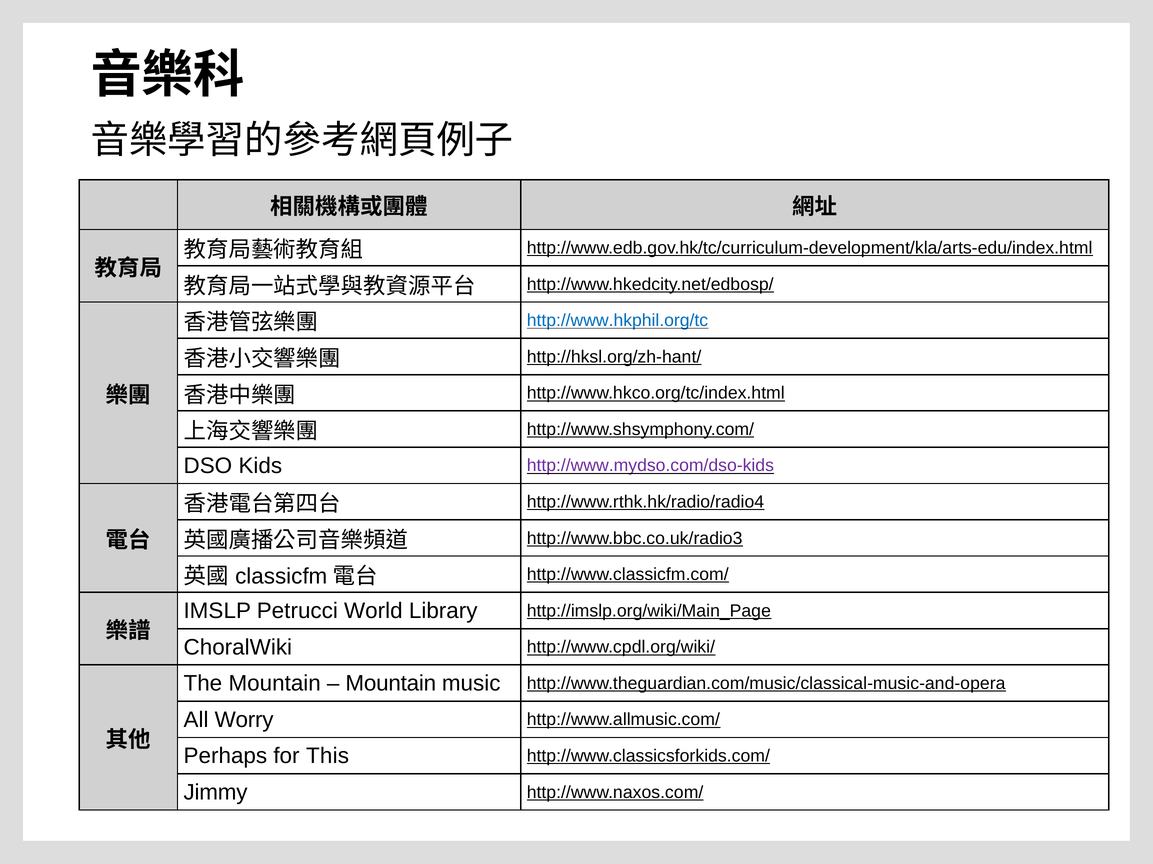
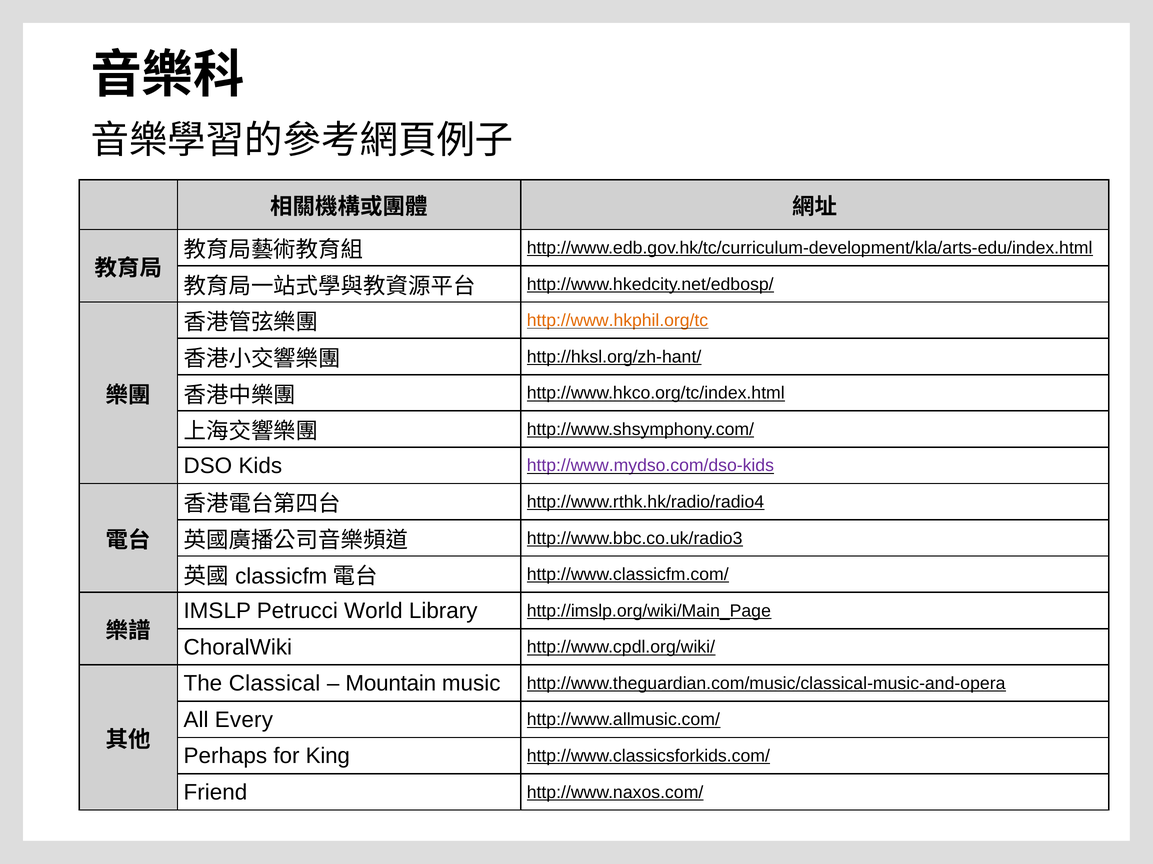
http://www.hkphil.org/tc colour: blue -> orange
The Mountain: Mountain -> Classical
Worry: Worry -> Every
This: This -> King
Jimmy: Jimmy -> Friend
